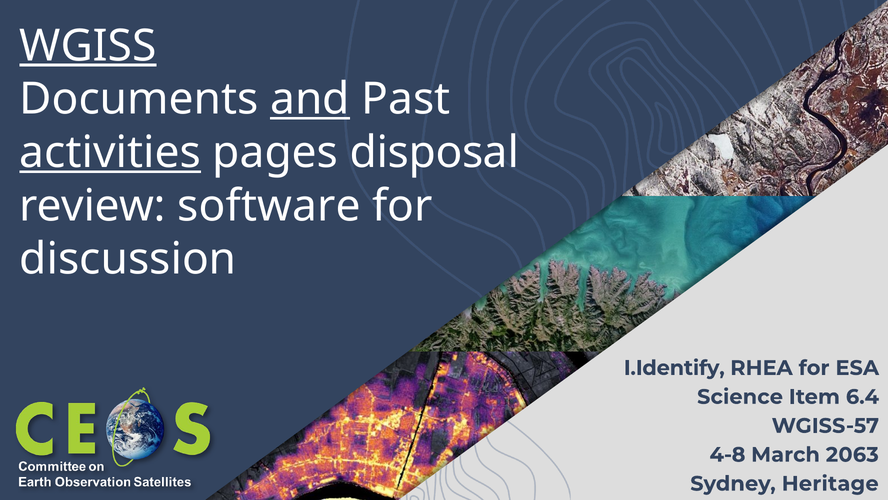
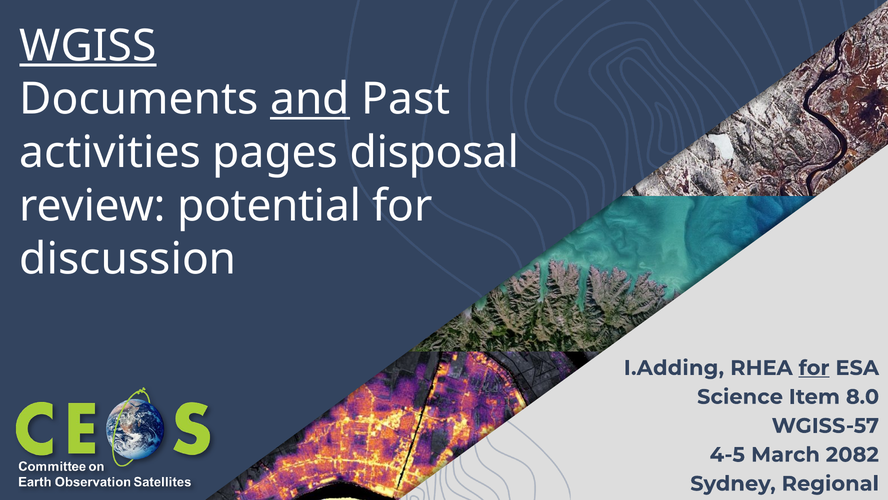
activities underline: present -> none
software: software -> potential
I.Identify: I.Identify -> I.Adding
for at (814, 368) underline: none -> present
6.4: 6.4 -> 8.0
4-8: 4-8 -> 4-5
2063: 2063 -> 2082
Heritage: Heritage -> Regional
